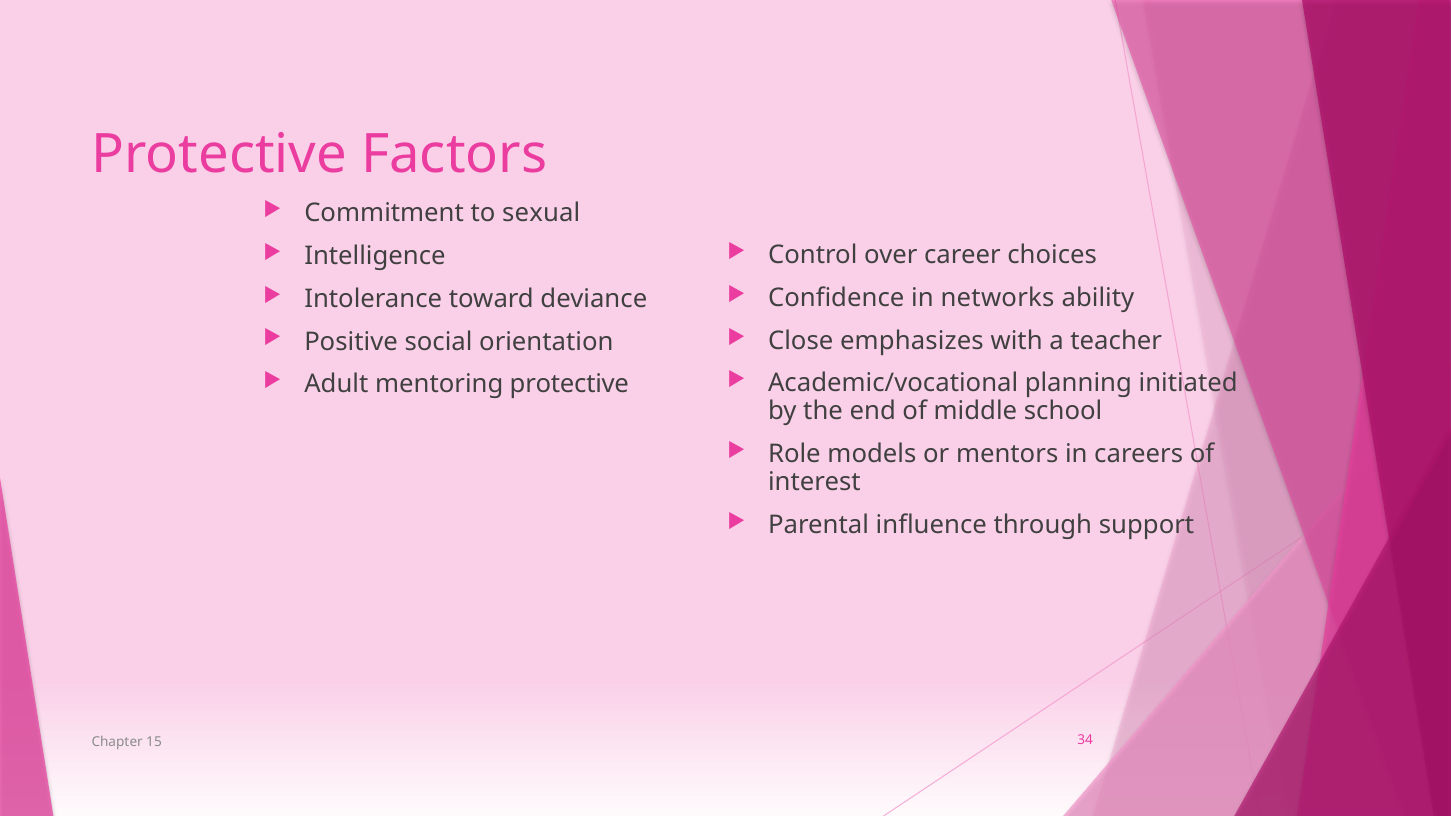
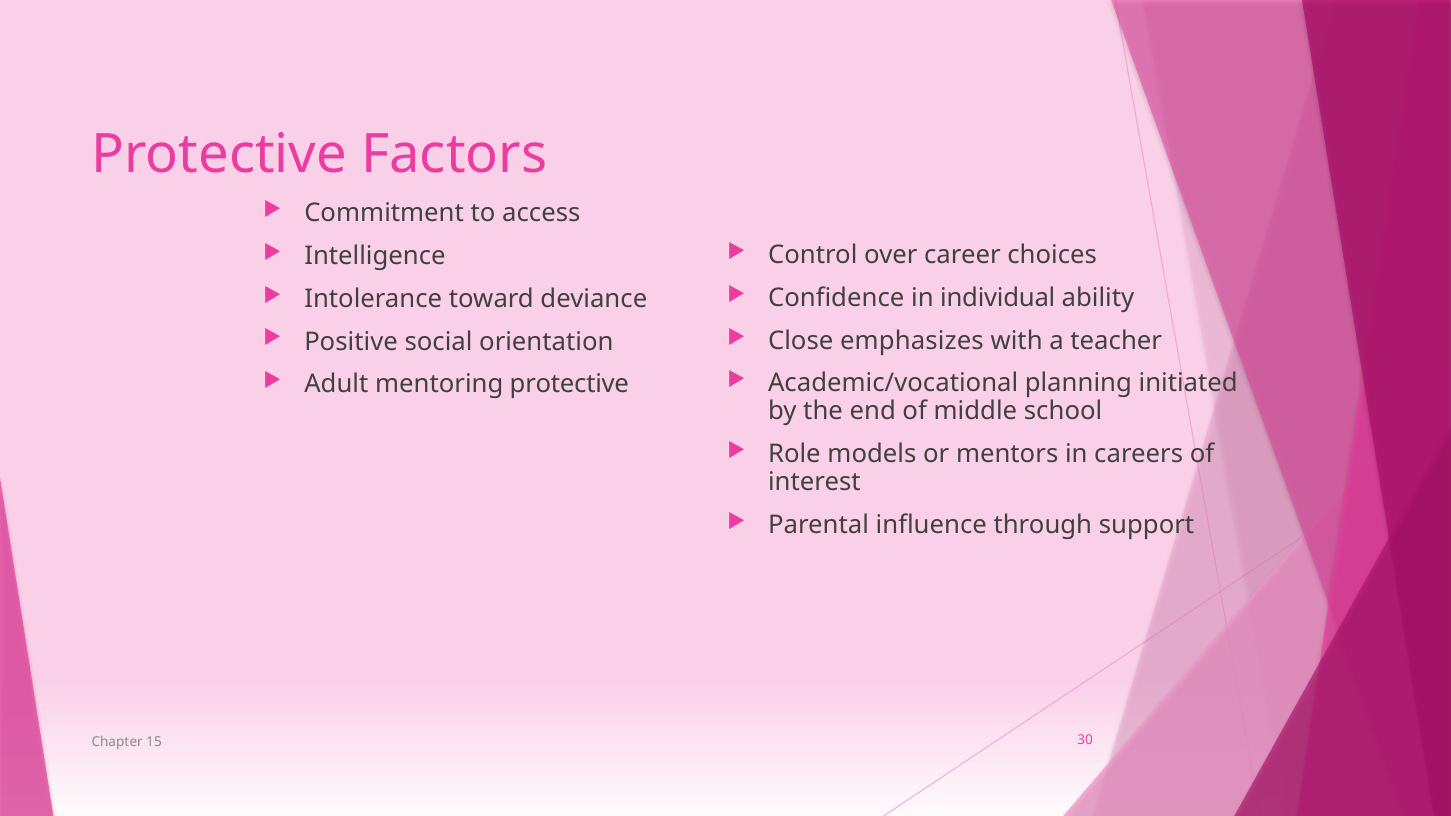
sexual: sexual -> access
networks: networks -> individual
34: 34 -> 30
